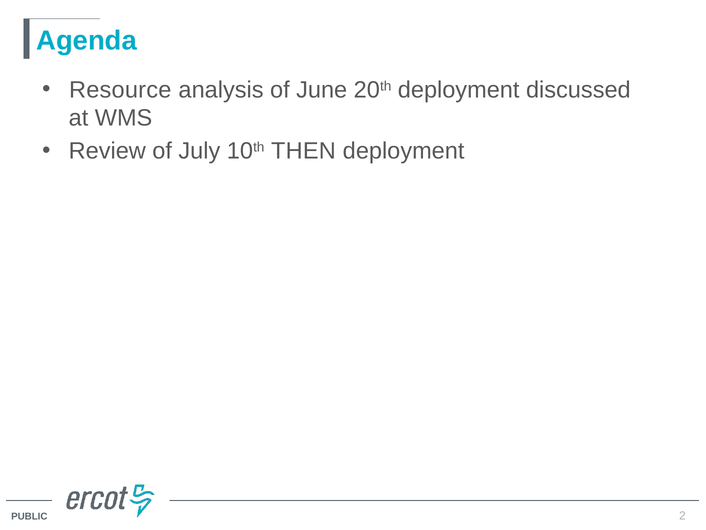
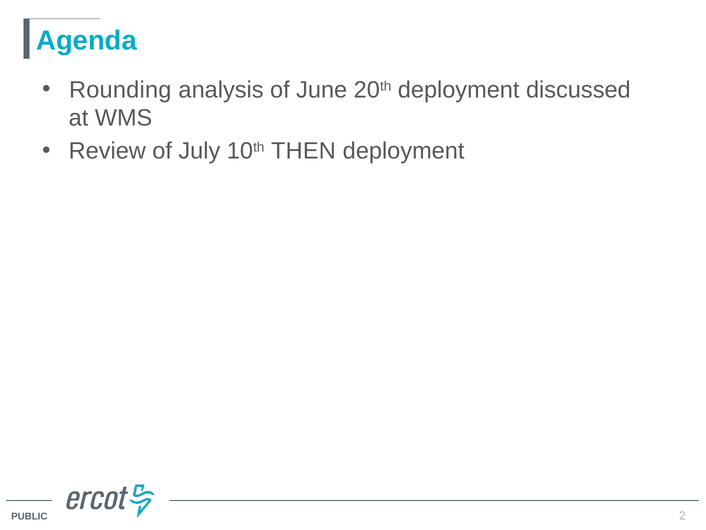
Resource: Resource -> Rounding
